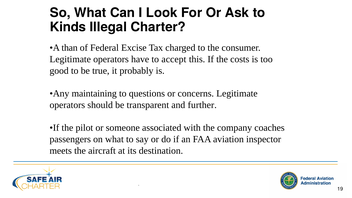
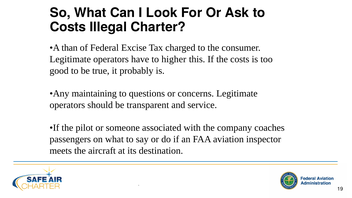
Kinds at (68, 27): Kinds -> Costs
accept: accept -> higher
further: further -> service
